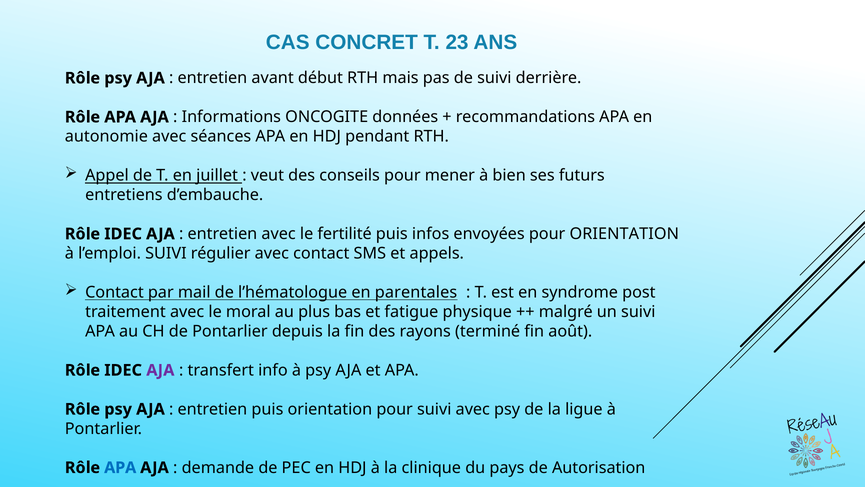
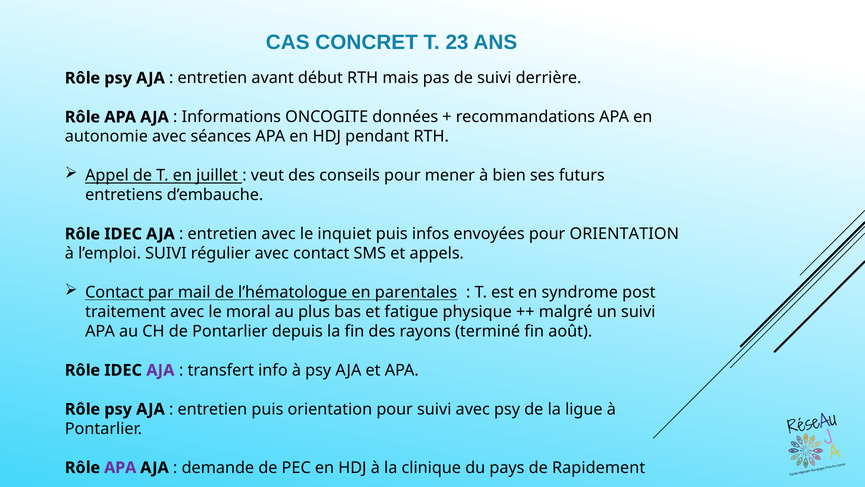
fertilité: fertilité -> inquiet
APA at (120, 467) colour: blue -> purple
Autorisation: Autorisation -> Rapidement
